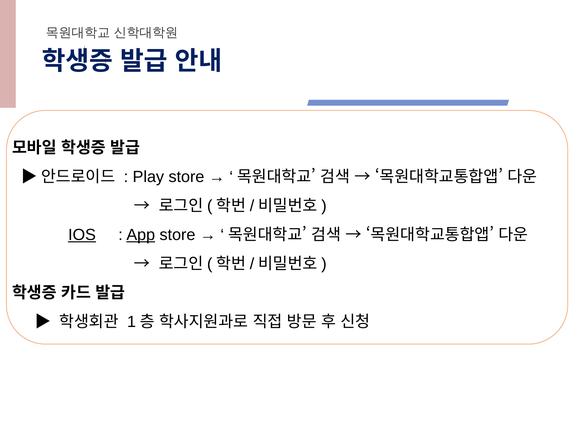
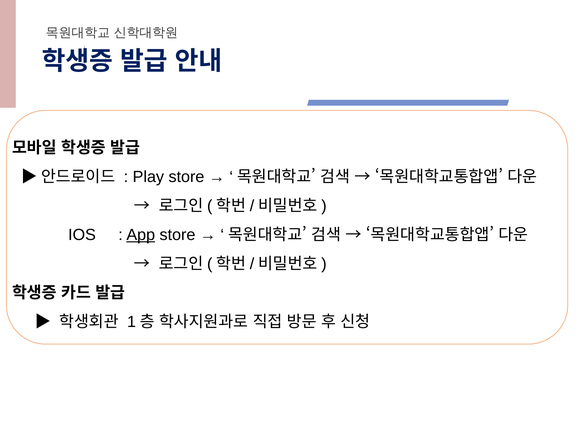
IOS underline: present -> none
